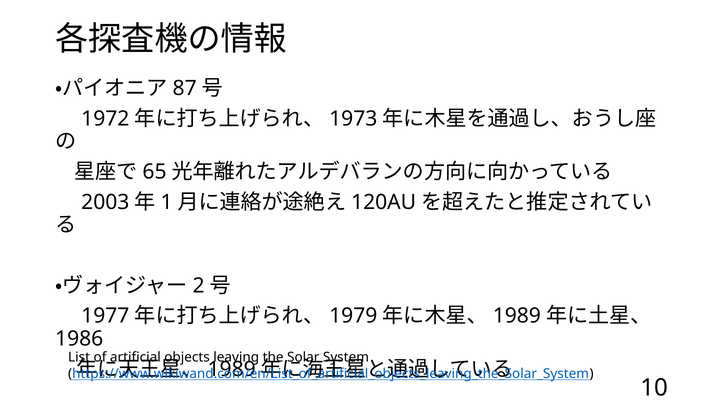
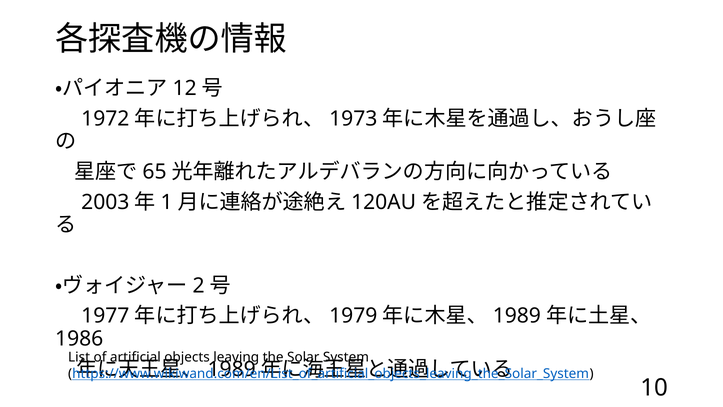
87: 87 -> 12
